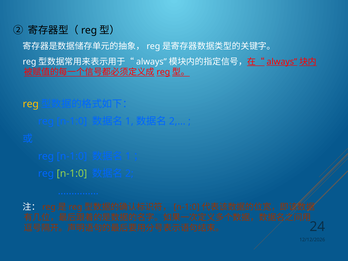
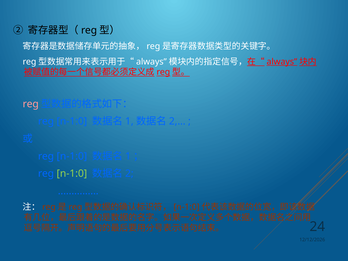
reg at (31, 104) colour: yellow -> pink
